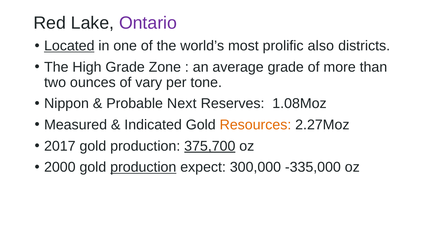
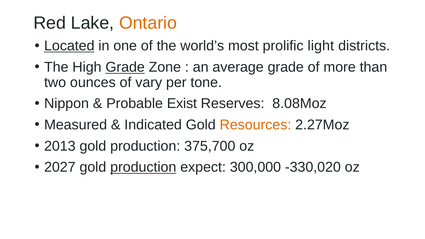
Ontario colour: purple -> orange
also: also -> light
Grade at (125, 67) underline: none -> present
Next: Next -> Exist
1.08Moz: 1.08Moz -> 8.08Moz
2017: 2017 -> 2013
375,700 underline: present -> none
2000: 2000 -> 2027
-335,000: -335,000 -> -330,020
